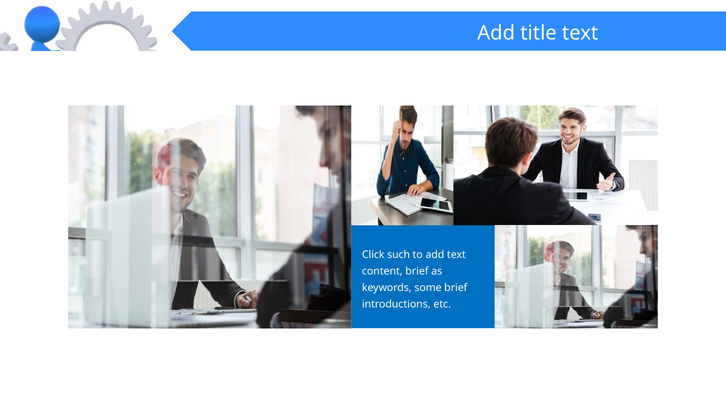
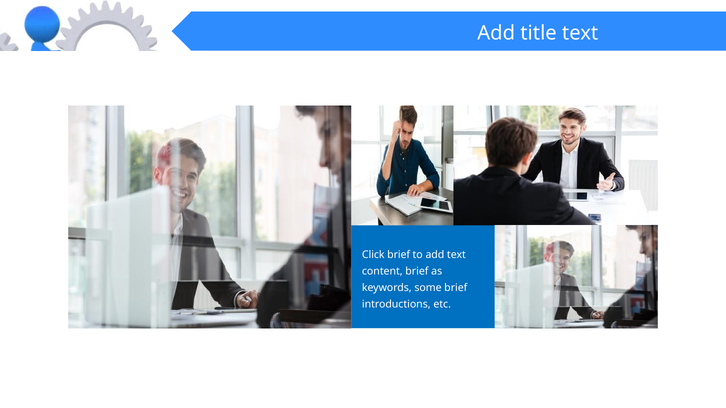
Click such: such -> brief
